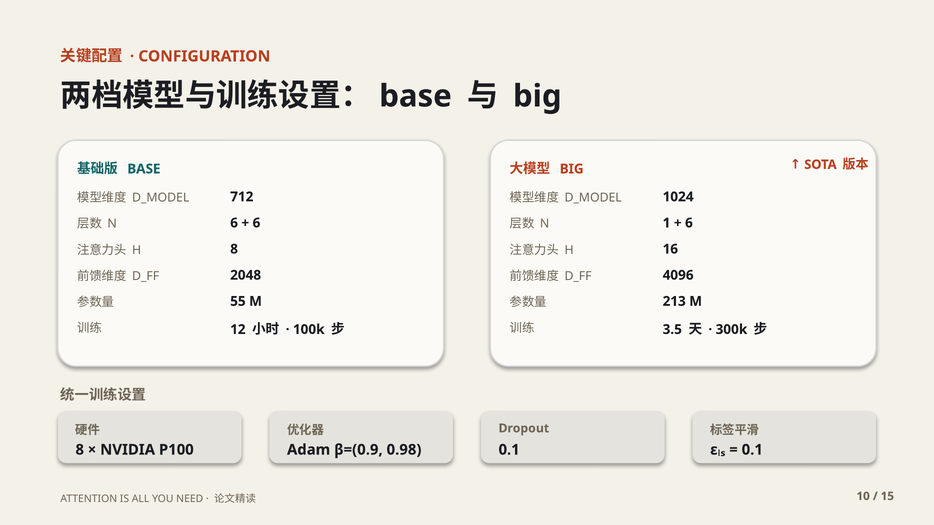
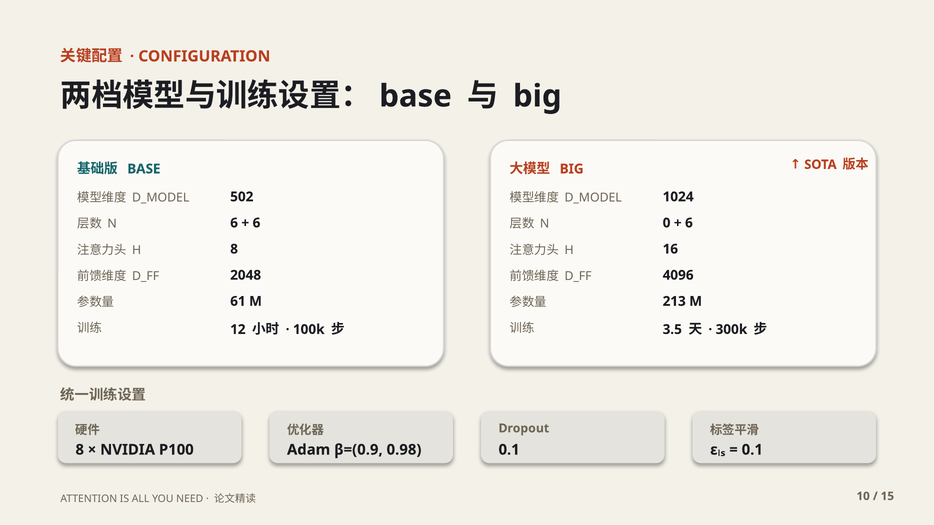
712: 712 -> 502
1: 1 -> 0
55: 55 -> 61
